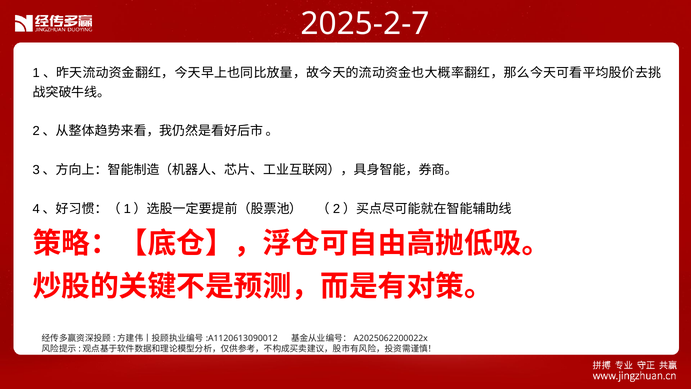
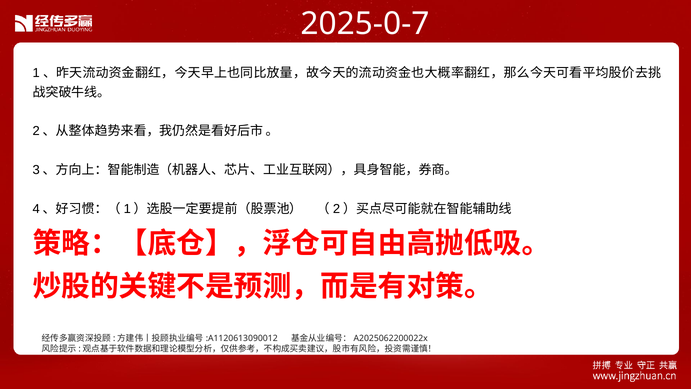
2025-2-7: 2025-2-7 -> 2025-0-7
